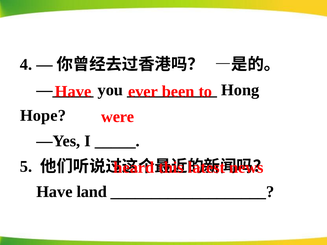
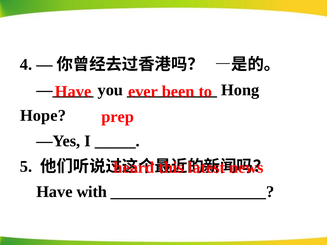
were: were -> prep
land: land -> with
